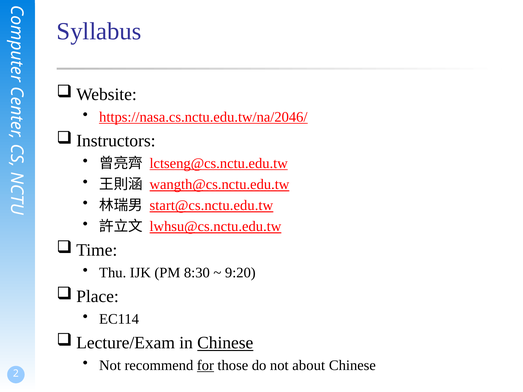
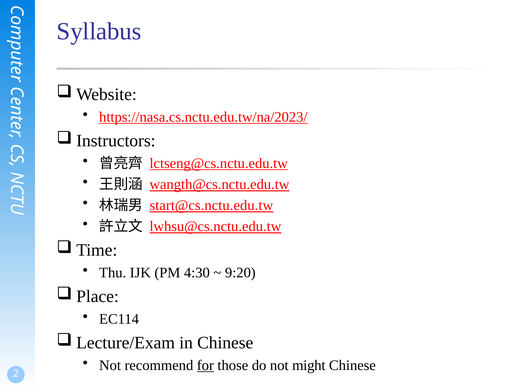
https://nasa.cs.nctu.edu.tw/na/2046/: https://nasa.cs.nctu.edu.tw/na/2046/ -> https://nasa.cs.nctu.edu.tw/na/2023/
8:30: 8:30 -> 4:30
Chinese at (225, 343) underline: present -> none
about: about -> might
